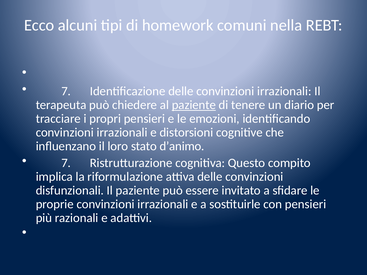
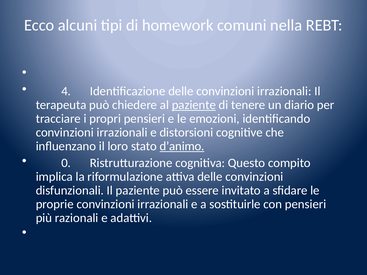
7 at (66, 91): 7 -> 4
d’animo underline: none -> present
7 at (66, 163): 7 -> 0
